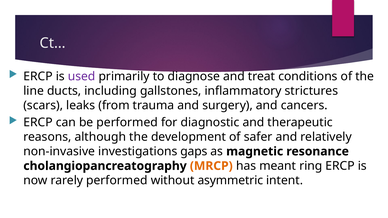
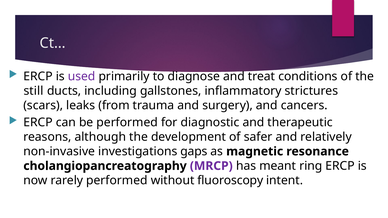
line: line -> still
MRCP colour: orange -> purple
asymmetric: asymmetric -> fluoroscopy
